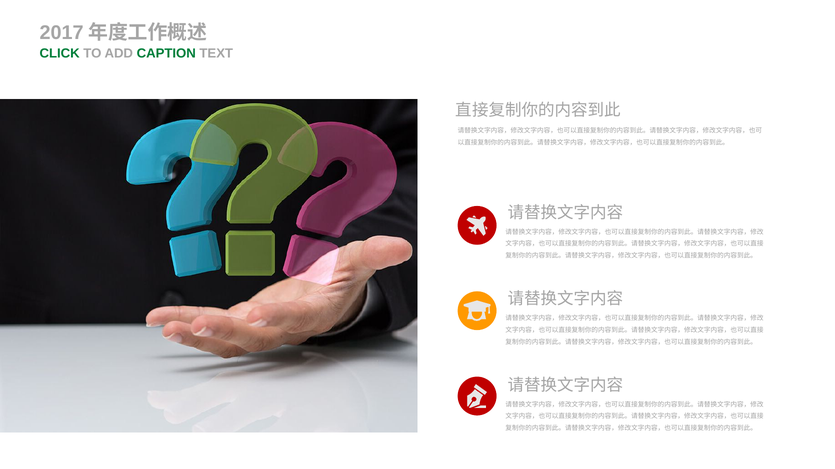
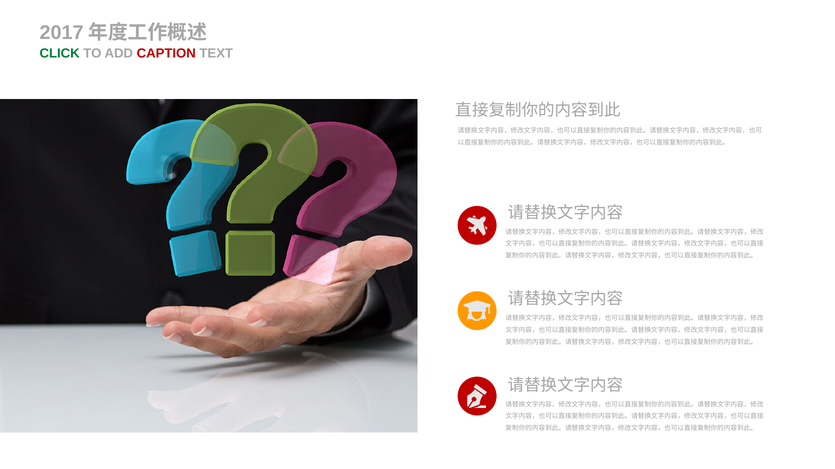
CAPTION colour: green -> red
